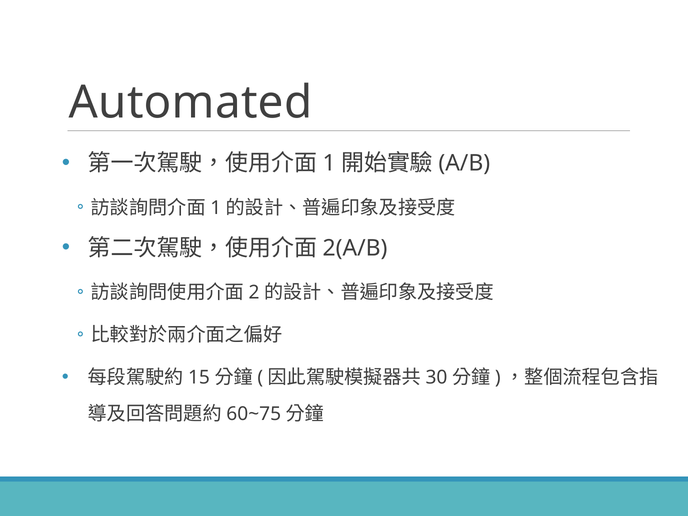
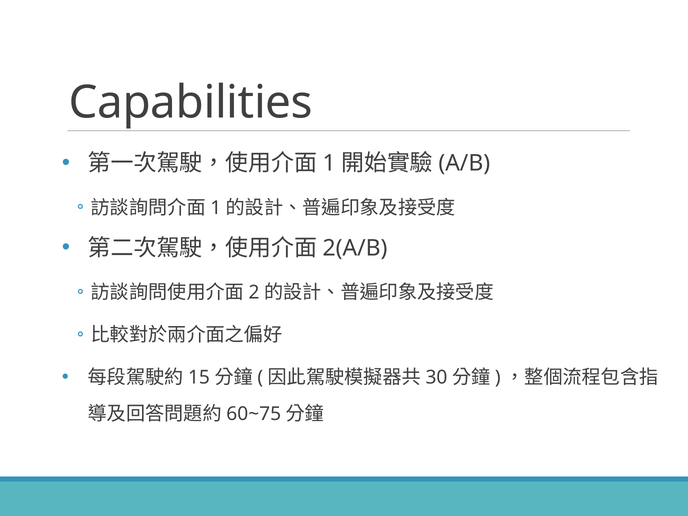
Automated: Automated -> Capabilities
